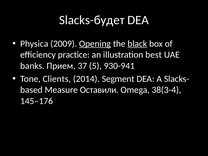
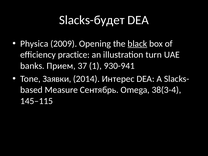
Opening underline: present -> none
best: best -> turn
5: 5 -> 1
Clients: Clients -> Заявки
Segment: Segment -> Интерес
Оставили: Оставили -> Сентябрь
145–176: 145–176 -> 145–115
